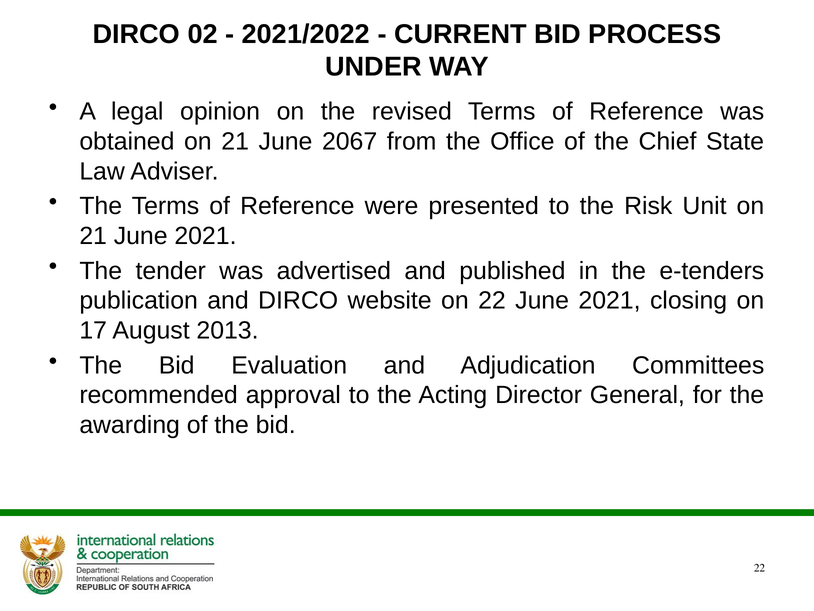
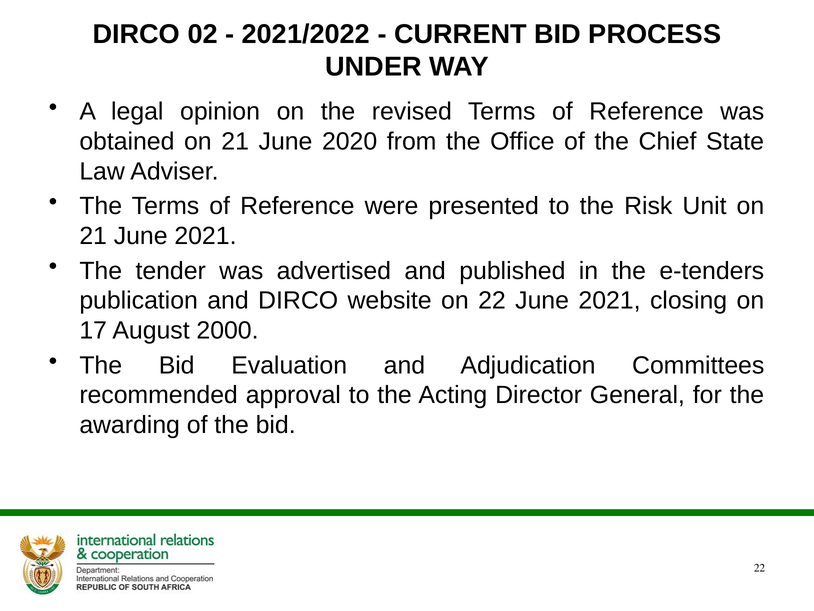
2067: 2067 -> 2020
2013: 2013 -> 2000
